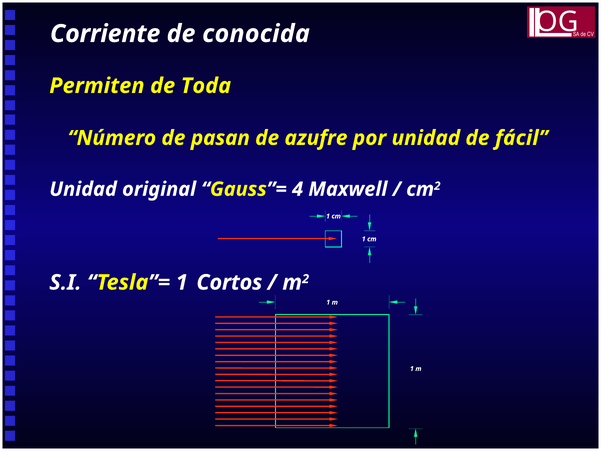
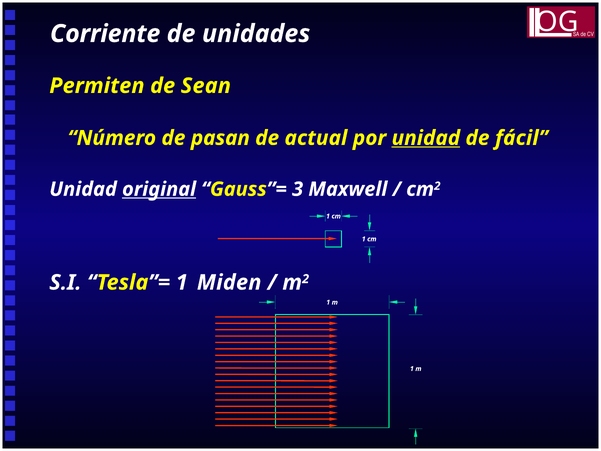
conocida: conocida -> unidades
Toda: Toda -> Sean
azufre: azufre -> actual
unidad at (426, 138) underline: none -> present
original underline: none -> present
4: 4 -> 3
Cortos: Cortos -> Miden
